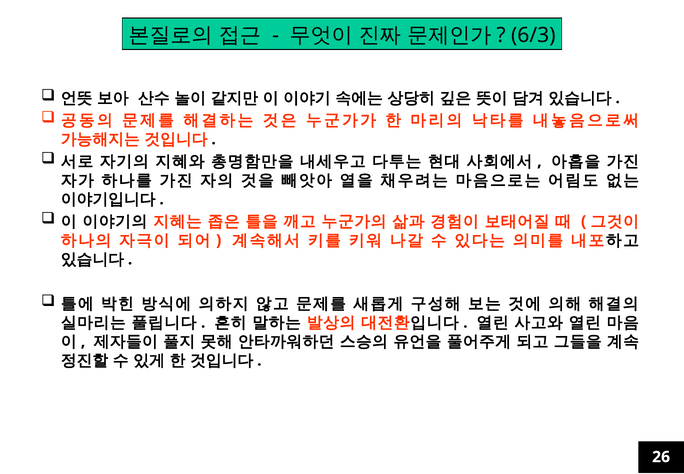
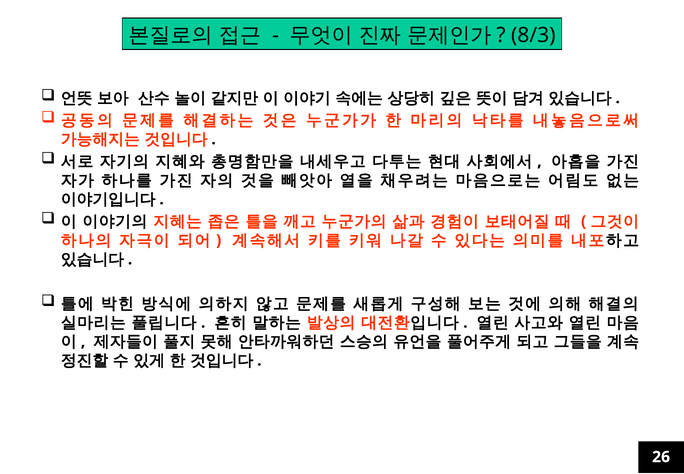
6/3: 6/3 -> 8/3
